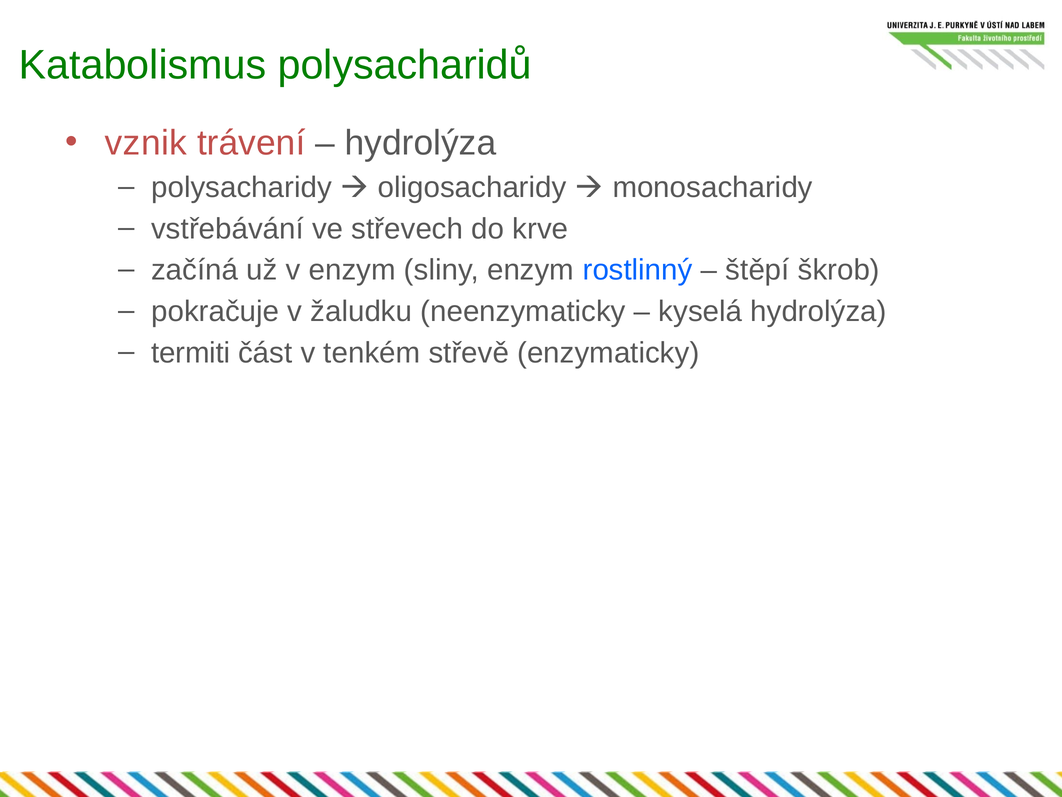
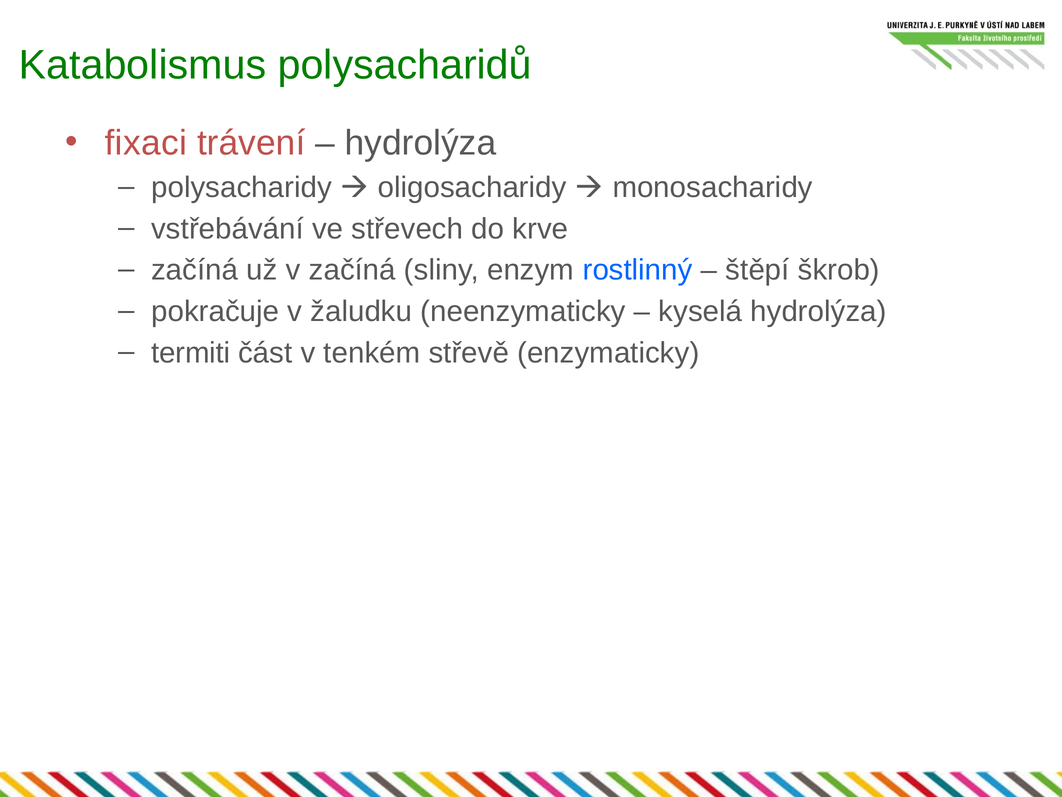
vznik: vznik -> fixaci
v enzym: enzym -> začíná
